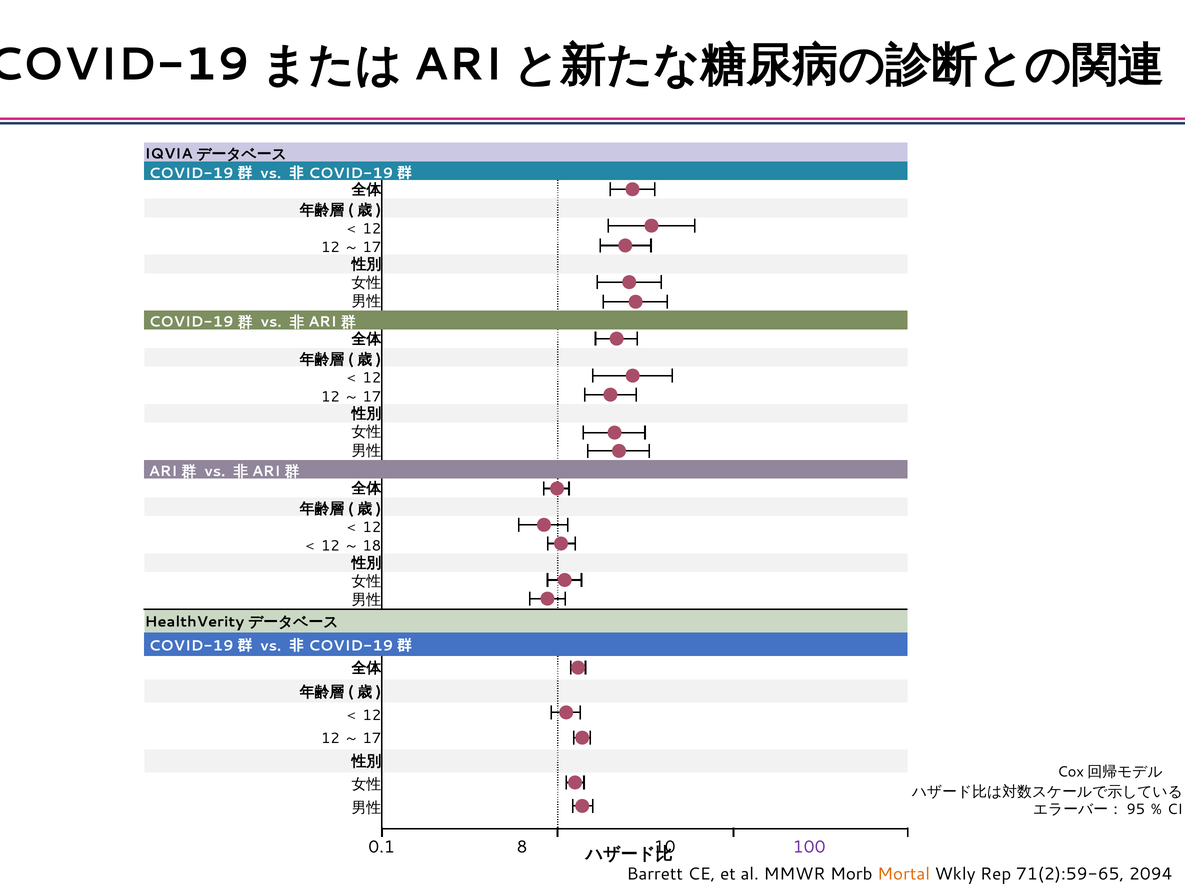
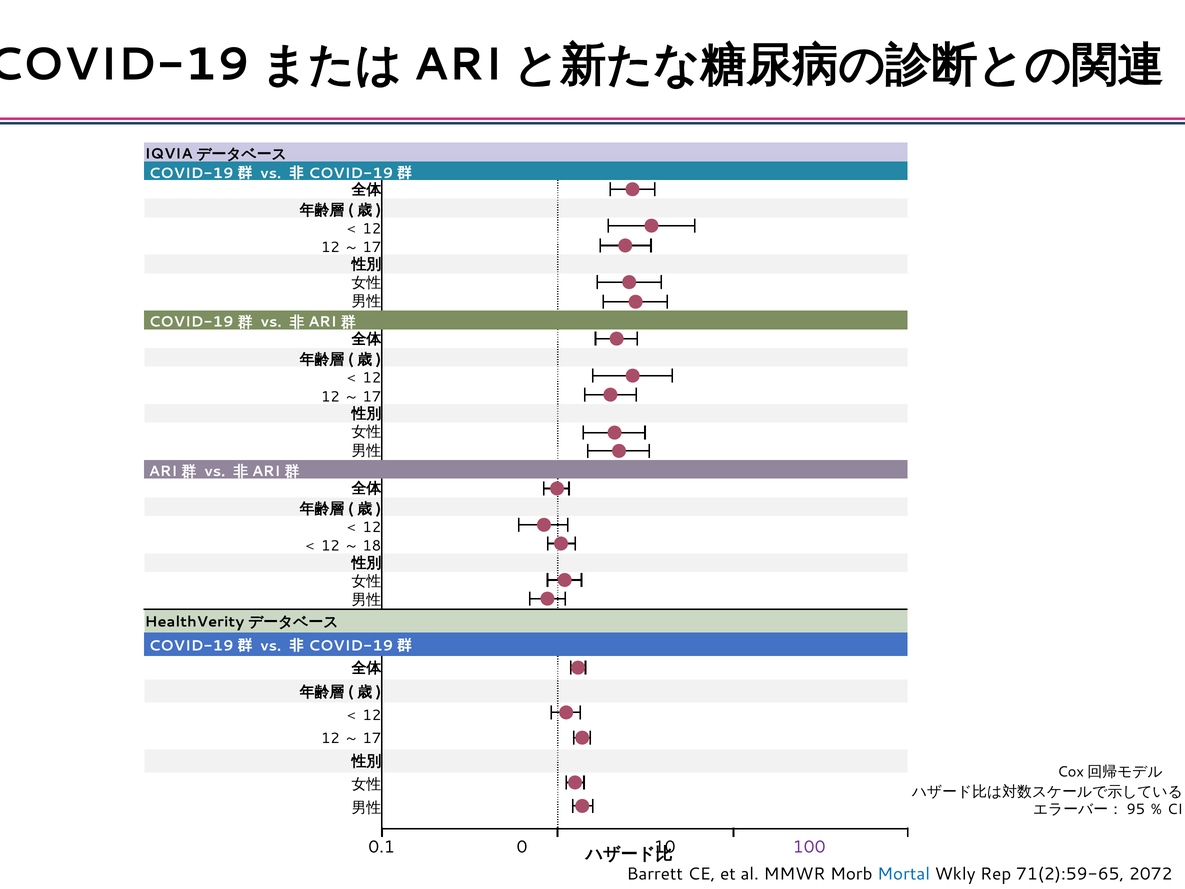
8: 8 -> 0
Mortal colour: orange -> blue
2094: 2094 -> 2072
